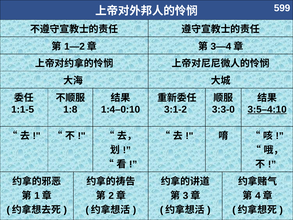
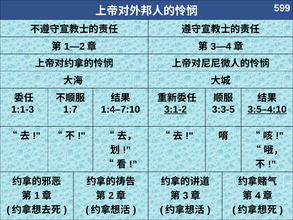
1:1-5: 1:1-5 -> 1:1-3
1:8: 1:8 -> 1:7
1:4–0:10: 1:4–0:10 -> 1:4–7:10
3:1-2 underline: none -> present
3:3-0: 3:3-0 -> 3:3-5
